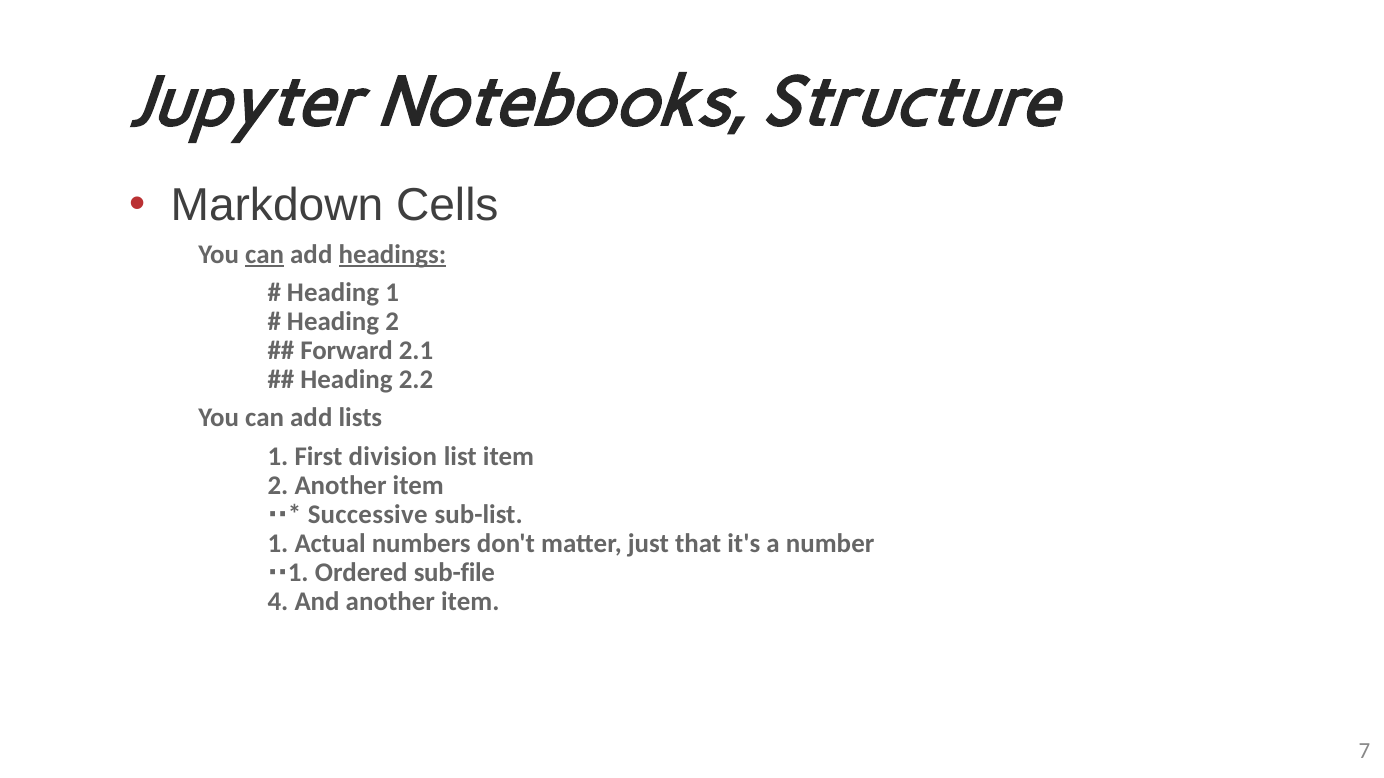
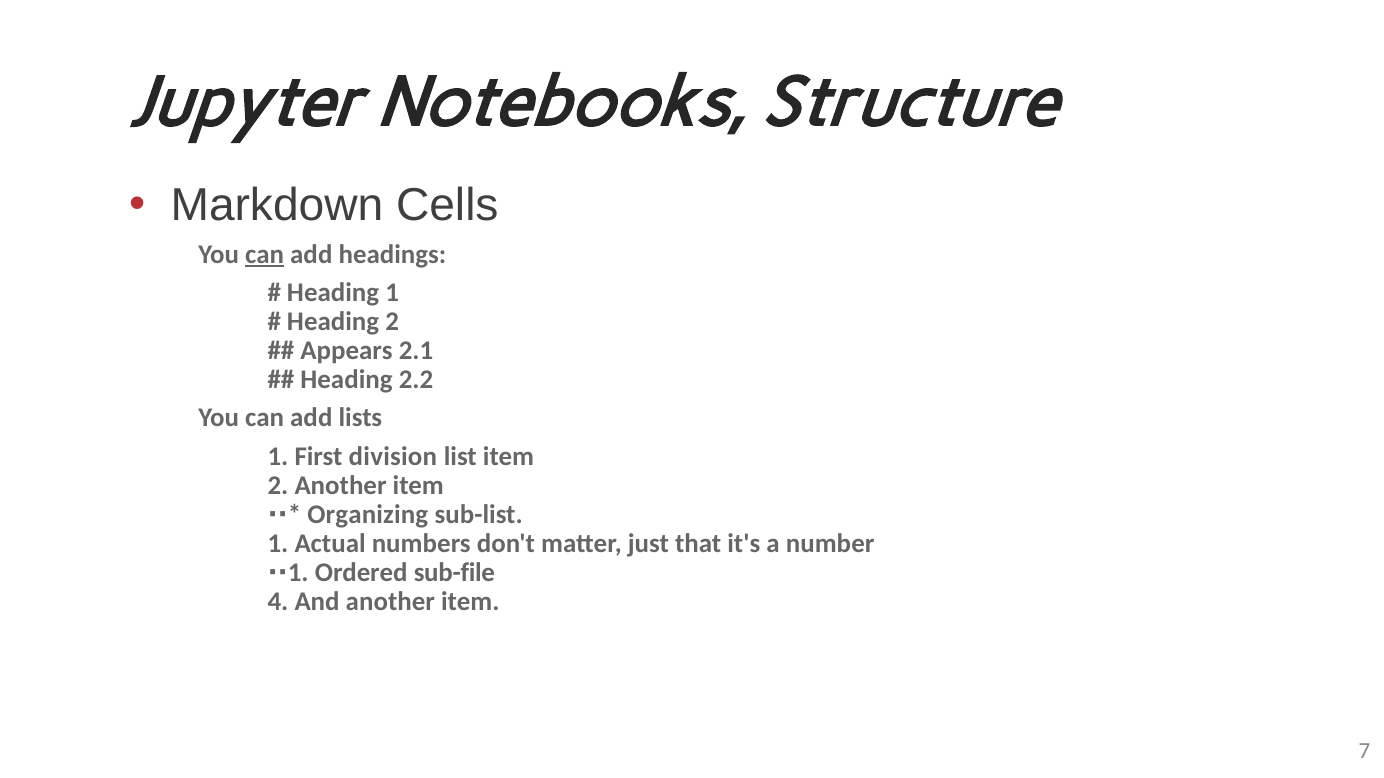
headings underline: present -> none
Forward: Forward -> Appears
Successive: Successive -> Organizing
